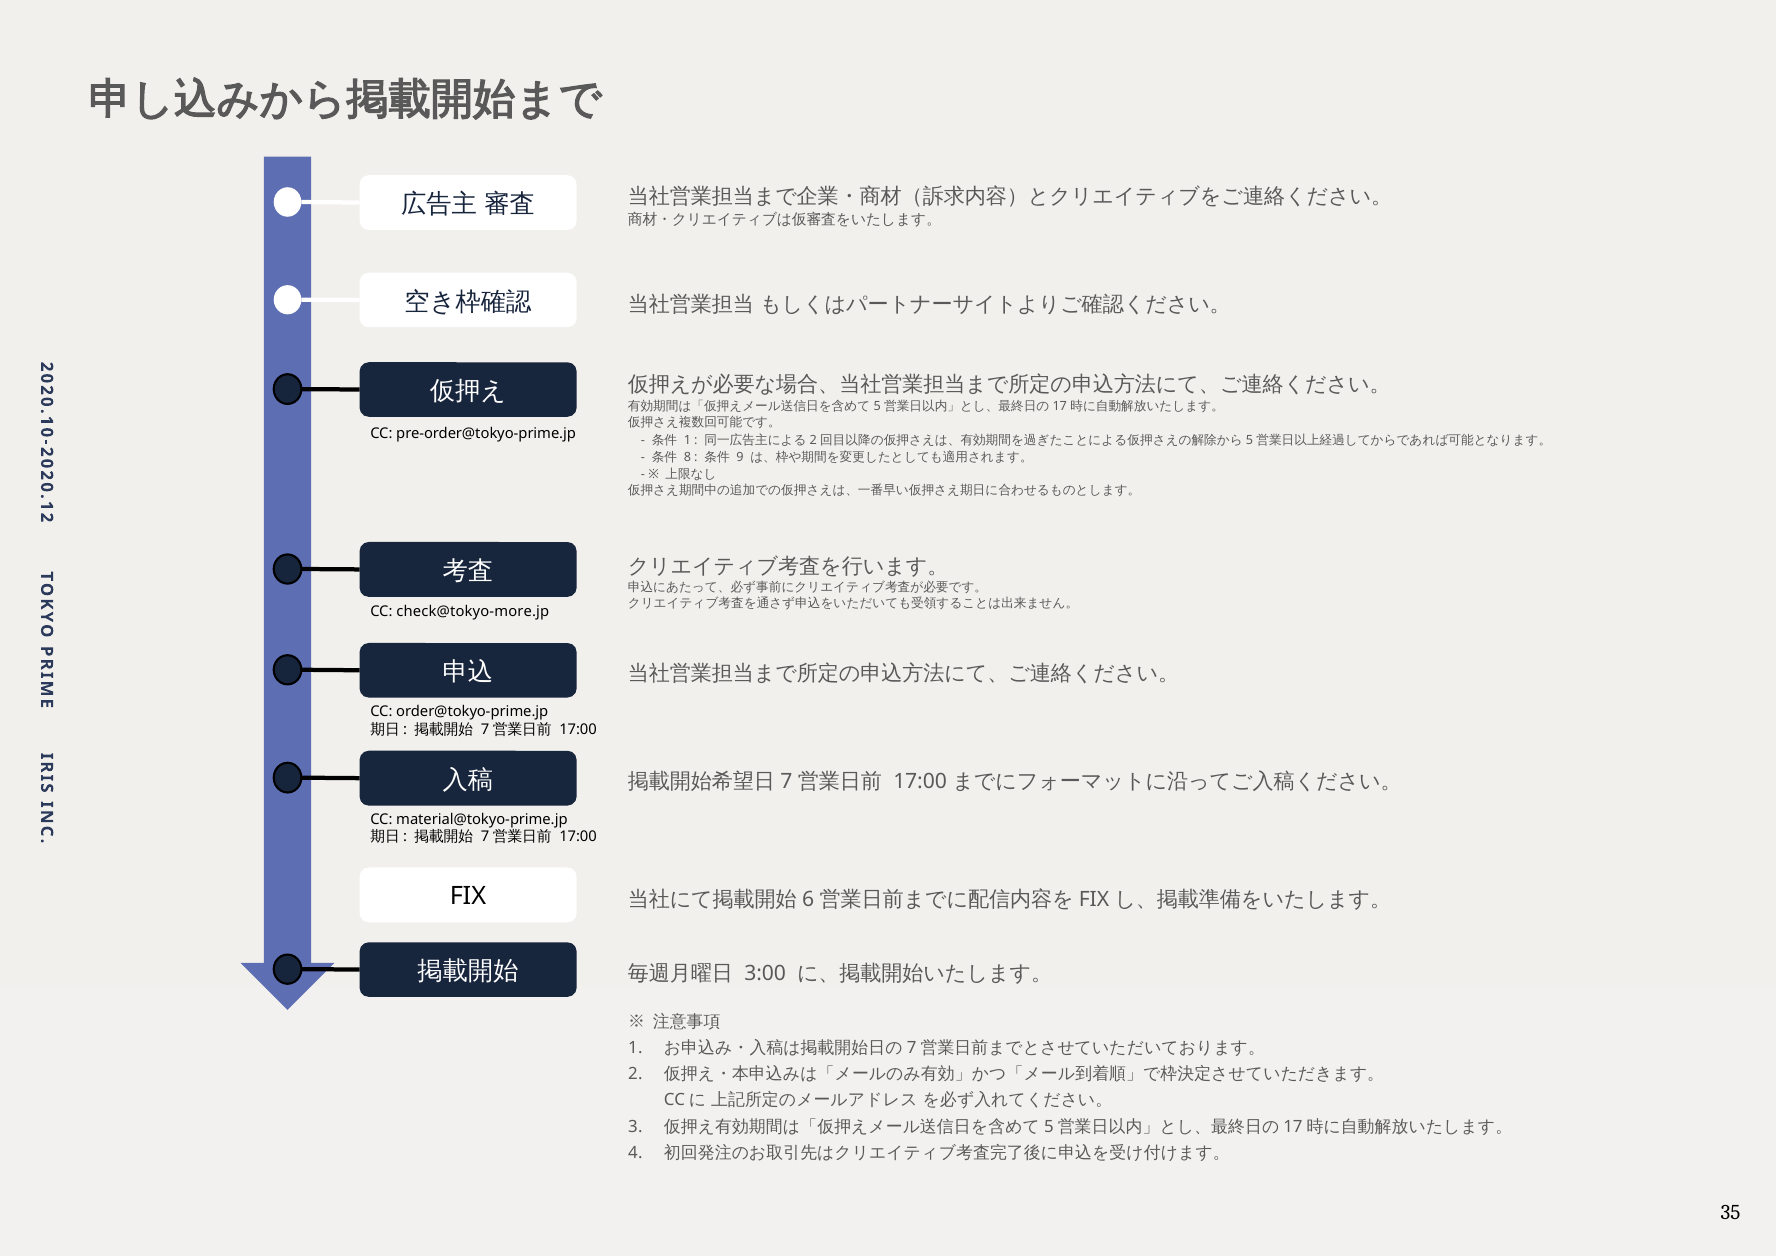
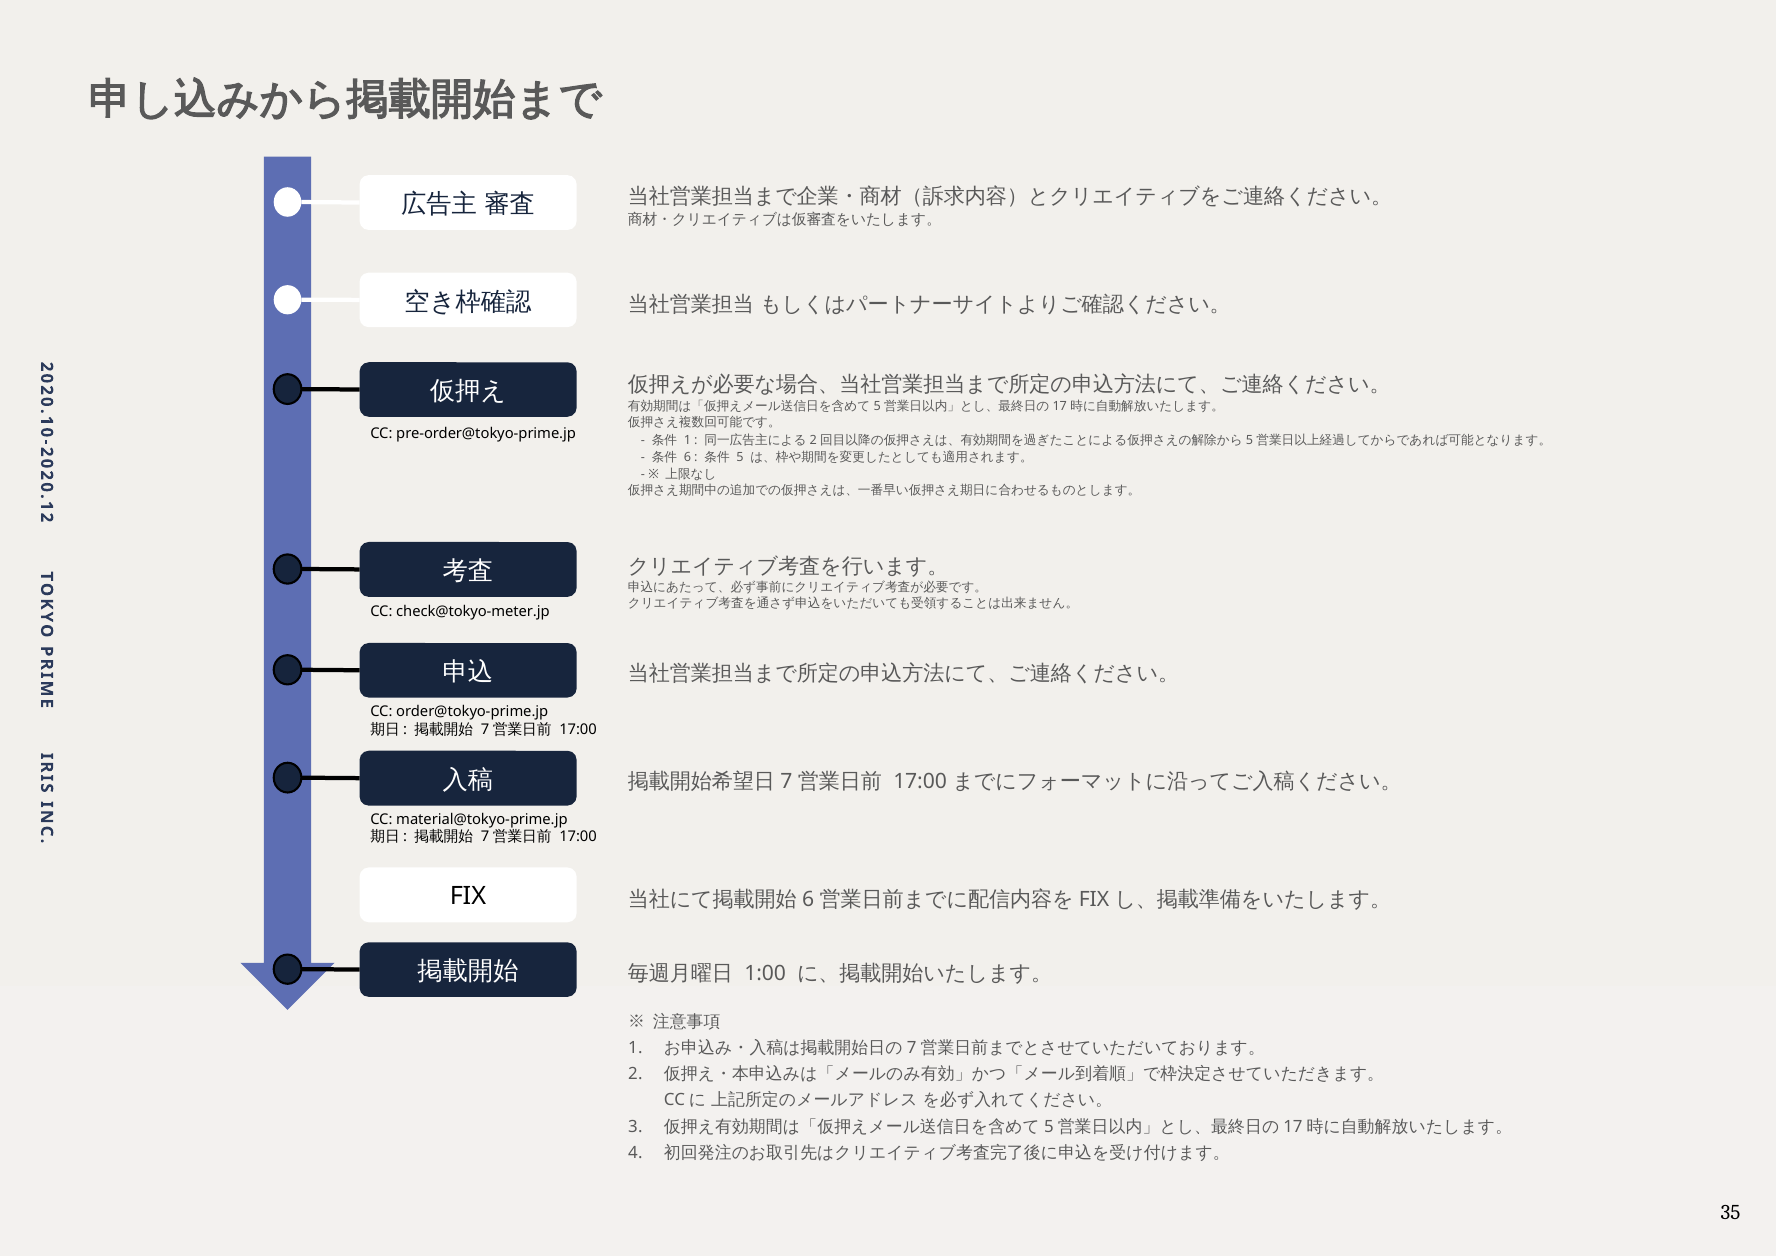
8: 8 -> 6
9: 9 -> 5
check@tokyo-more.jp: check@tokyo-more.jp -> check@tokyo-meter.jp
3:00: 3:00 -> 1:00
